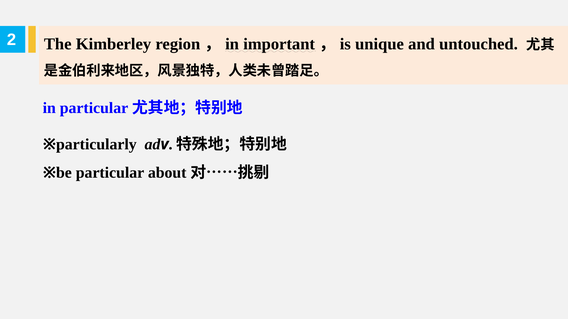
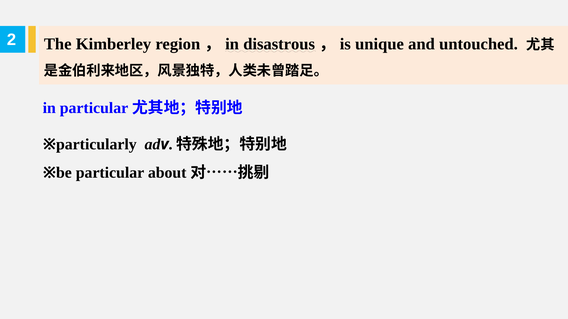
important: important -> disastrous
